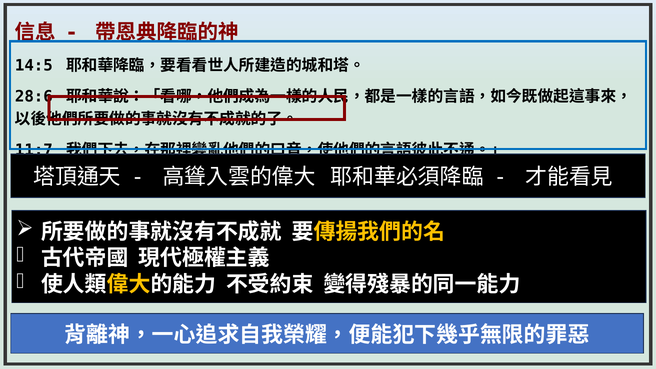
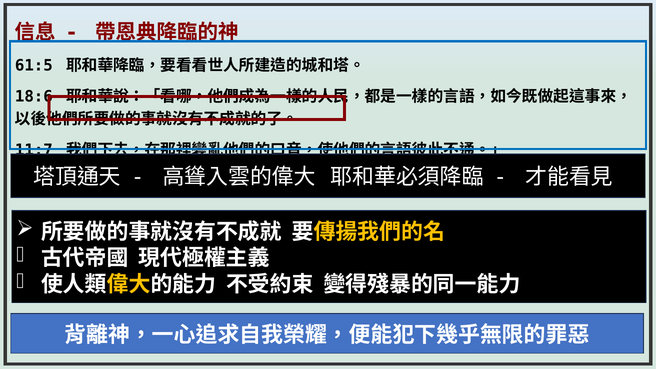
14:5: 14:5 -> 61:5
28:6: 28:6 -> 18:6
